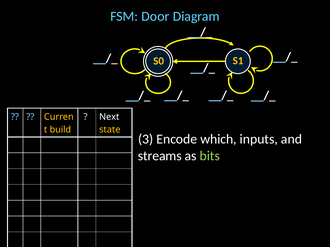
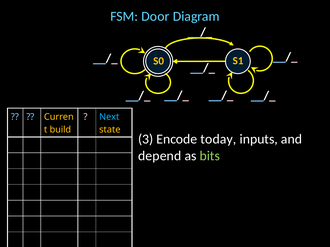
Next colour: white -> light blue
which: which -> today
streams: streams -> depend
